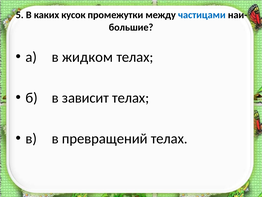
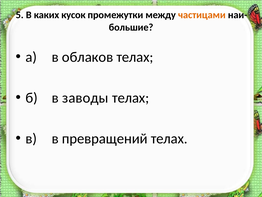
частицами colour: blue -> orange
жидком: жидком -> облаков
зависит: зависит -> заводы
